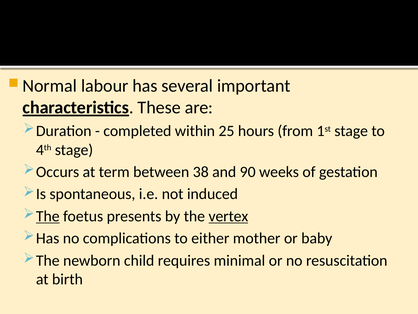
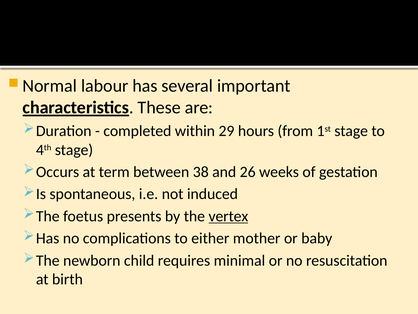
25: 25 -> 29
90: 90 -> 26
The at (48, 216) underline: present -> none
